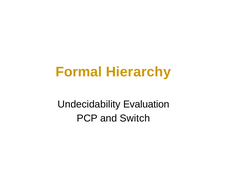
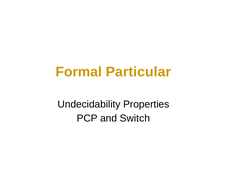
Hierarchy: Hierarchy -> Particular
Evaluation: Evaluation -> Properties
